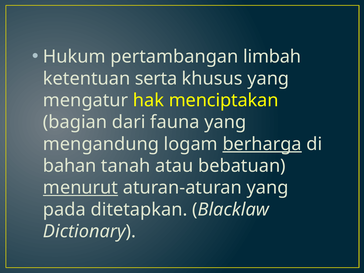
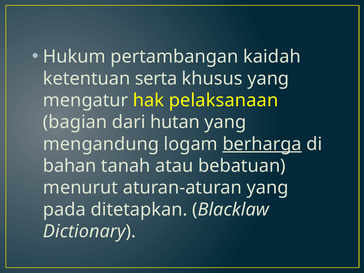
limbah: limbah -> kaidah
menciptakan: menciptakan -> pelaksanaan
fauna: fauna -> hutan
menurut underline: present -> none
